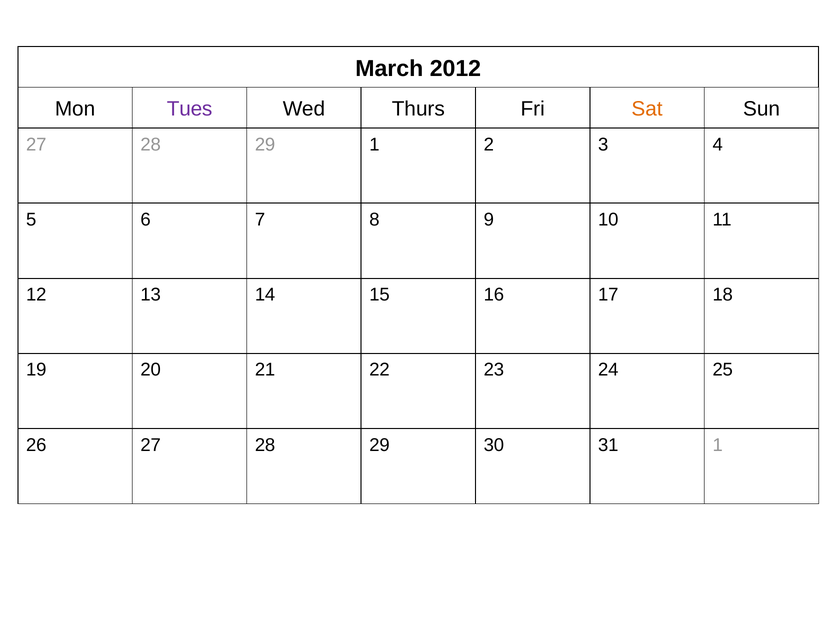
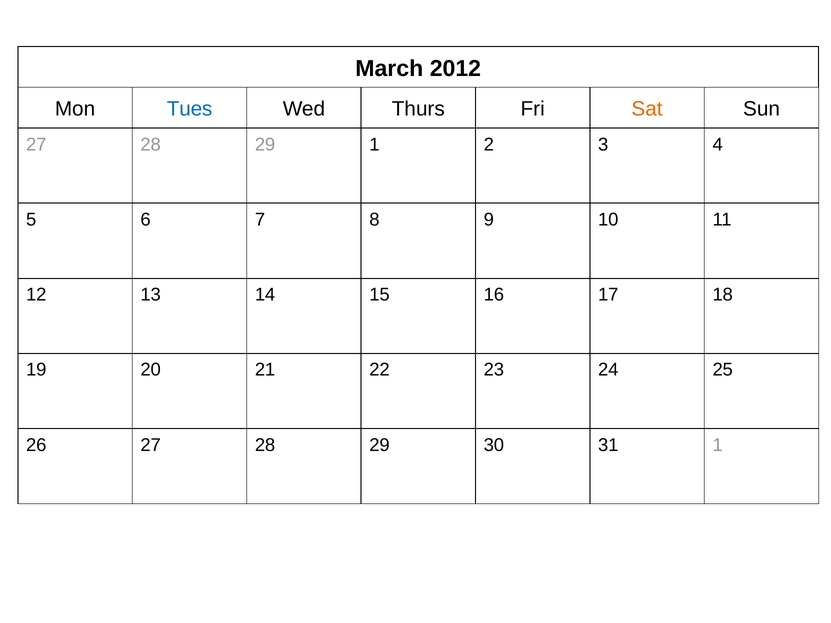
Tues colour: purple -> blue
